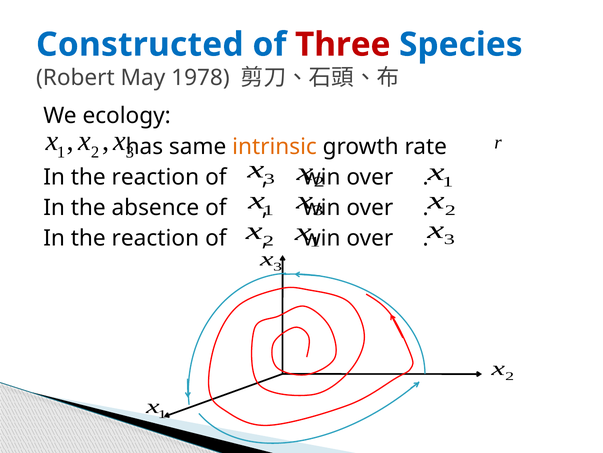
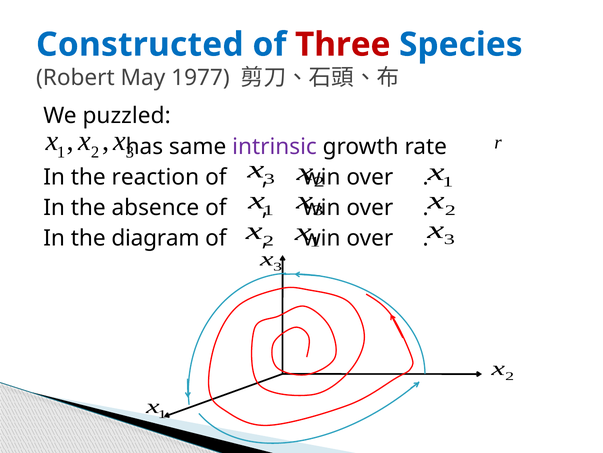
1978: 1978 -> 1977
ecology: ecology -> puzzled
intrinsic colour: orange -> purple
reaction at (155, 238): reaction -> diagram
